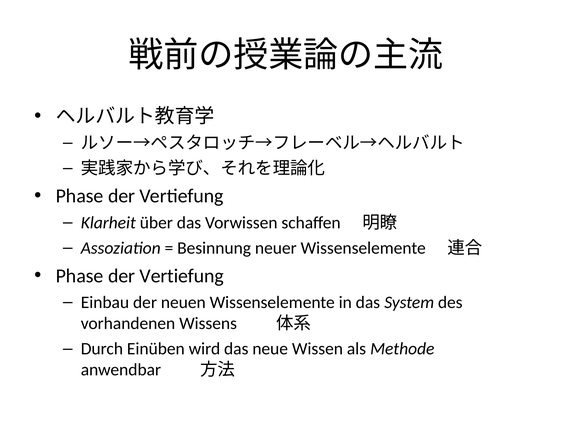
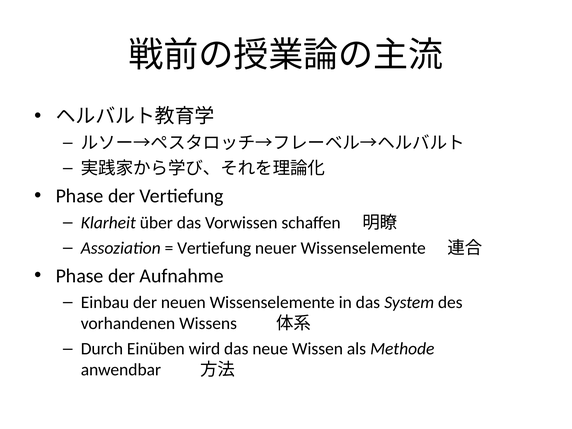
Besinnung at (214, 248): Besinnung -> Vertiefung
Vertiefung at (182, 276): Vertiefung -> Aufnahme
